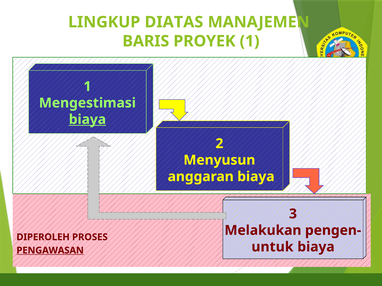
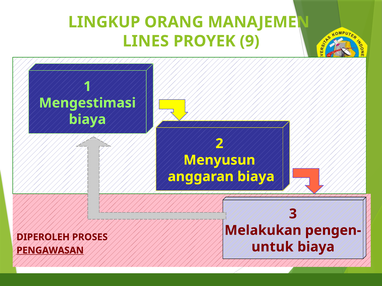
DIATAS: DIATAS -> ORANG
BARIS: BARIS -> LINES
PROYEK 1: 1 -> 9
biaya at (87, 120) underline: present -> none
